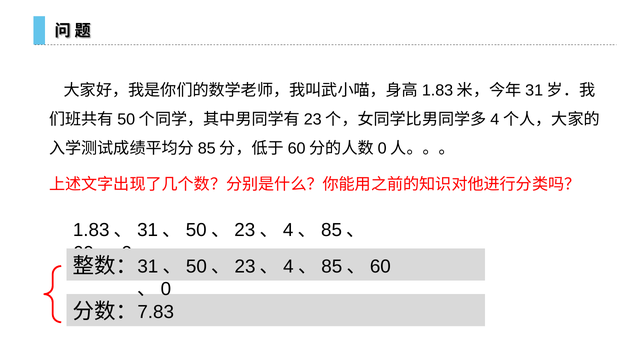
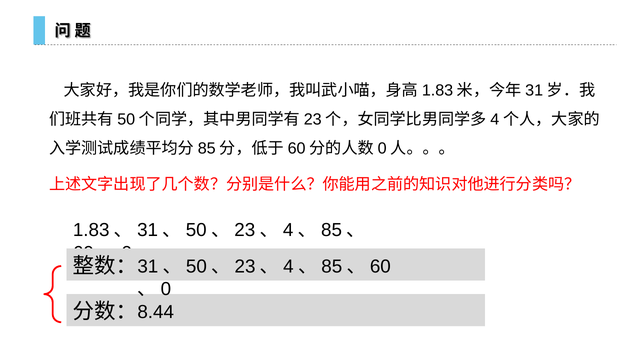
7.83: 7.83 -> 8.44
